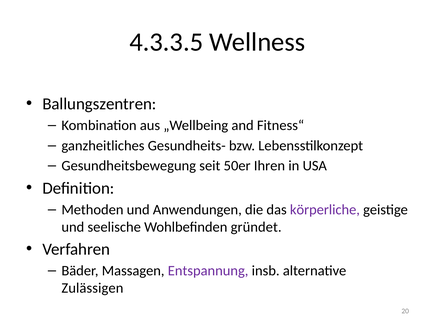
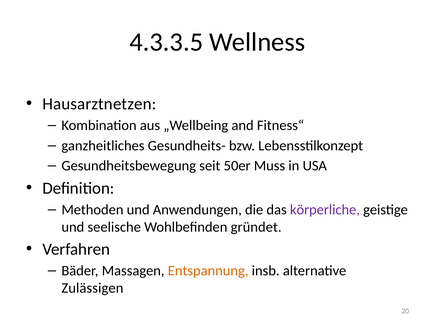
Ballungszentren: Ballungszentren -> Hausarztnetzen
Ihren: Ihren -> Muss
Entspannung colour: purple -> orange
